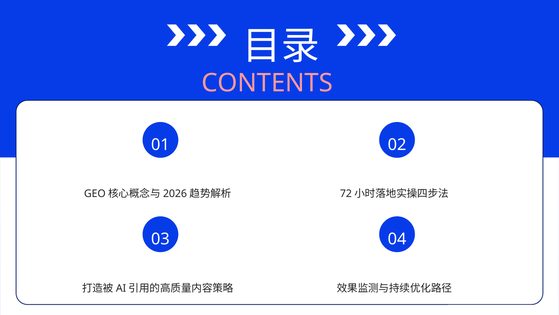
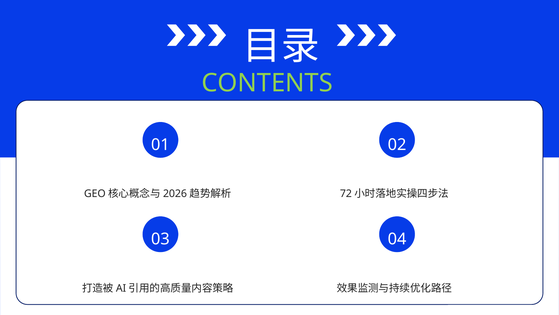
CONTENTS colour: pink -> light green
